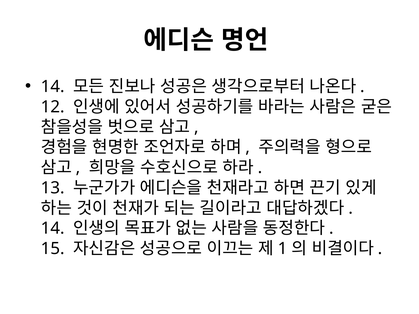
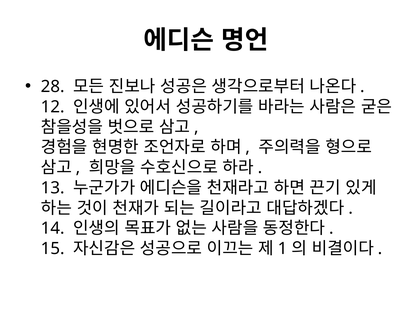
14 at (53, 87): 14 -> 28
